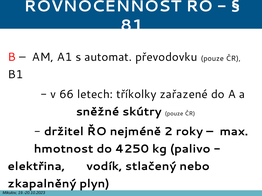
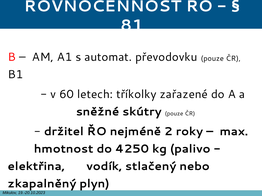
66: 66 -> 60
